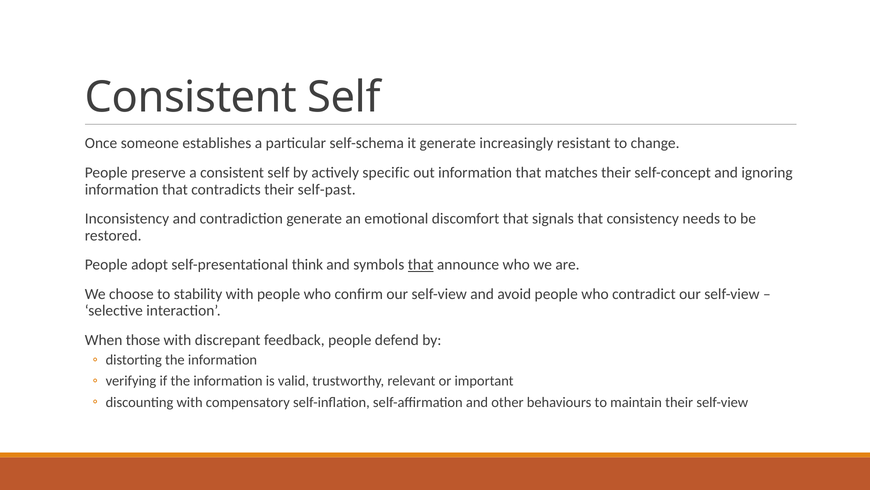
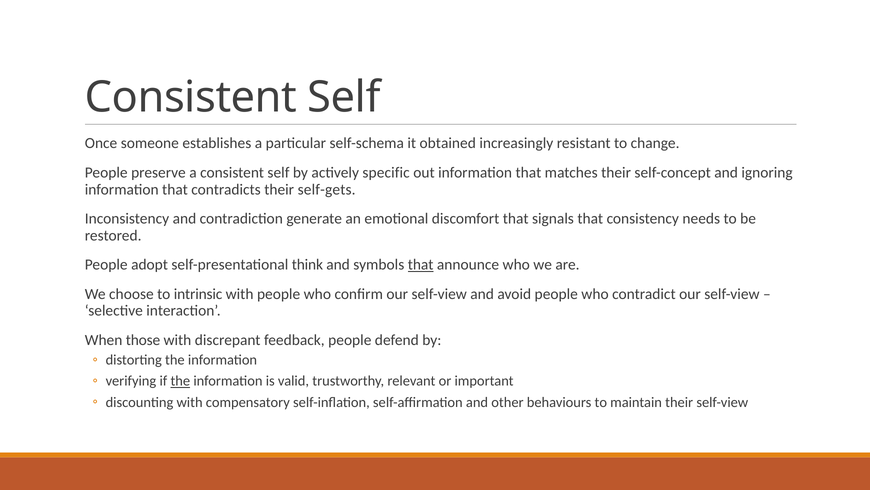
it generate: generate -> obtained
self-past: self-past -> self-gets
stability: stability -> intrinsic
the at (180, 381) underline: none -> present
